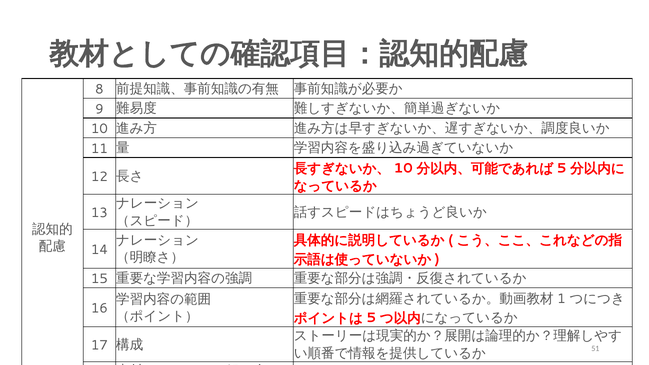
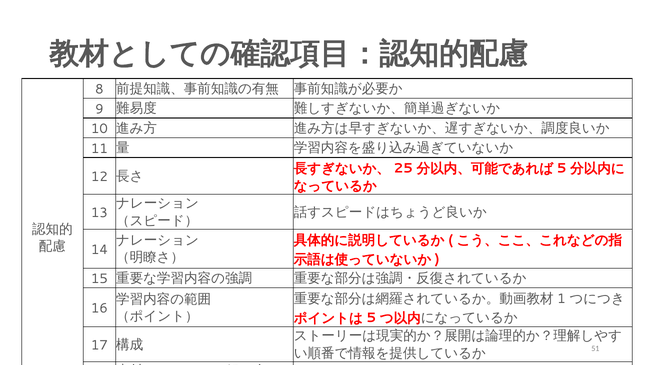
10 at (403, 168): 10 -> 25
